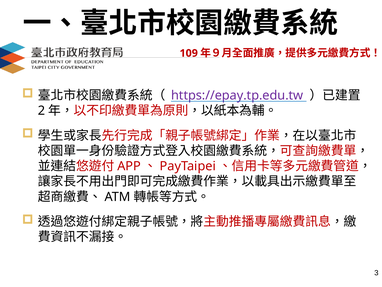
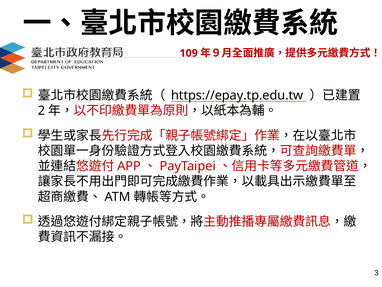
https://epay.tp.edu.tw colour: purple -> black
